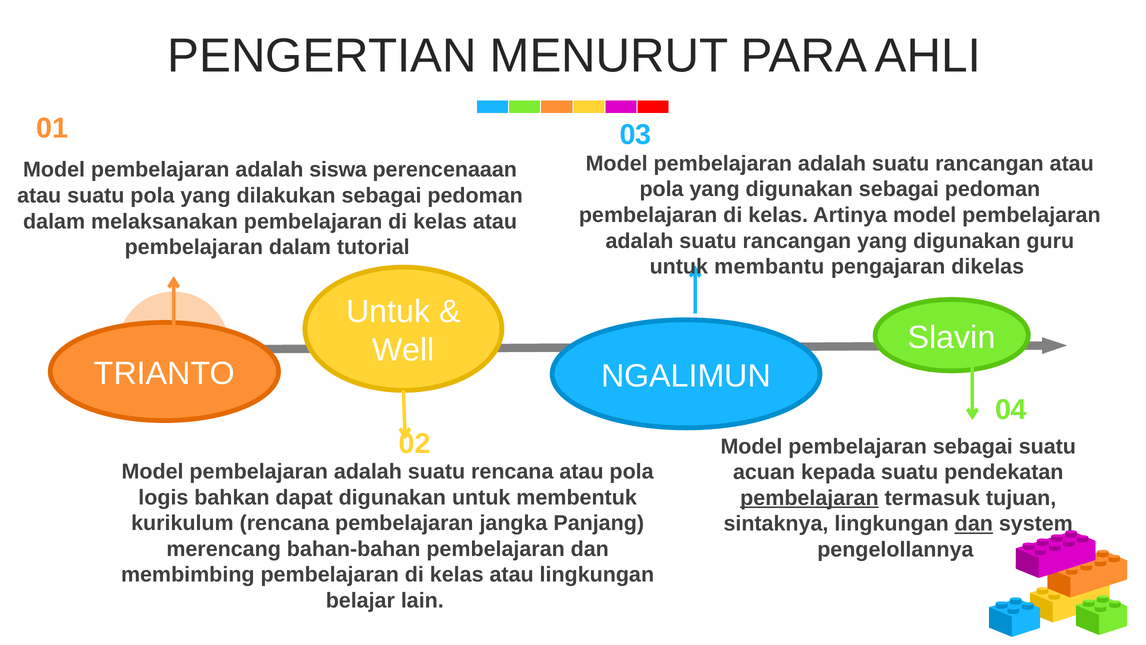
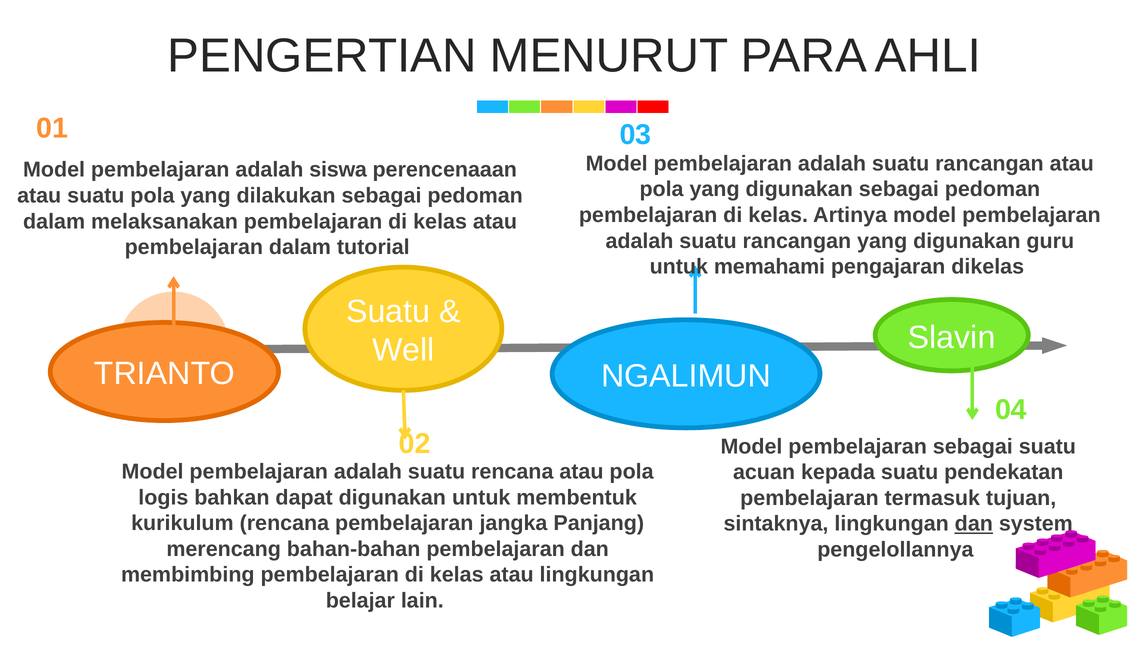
membantu: membantu -> memahami
Untuk at (388, 311): Untuk -> Suatu
pembelajaran at (809, 498) underline: present -> none
